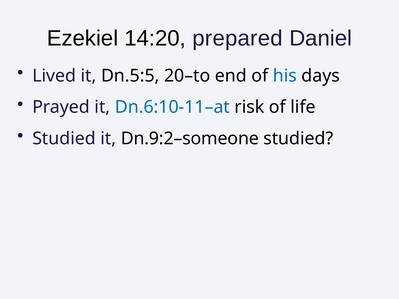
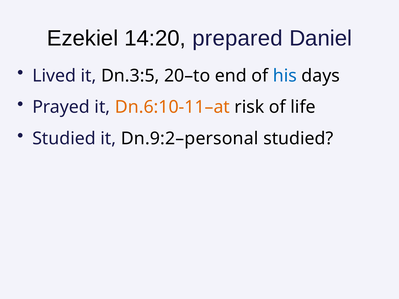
Dn.5:5: Dn.5:5 -> Dn.3:5
Dn.6:10-11–at colour: blue -> orange
Dn.9:2–someone: Dn.9:2–someone -> Dn.9:2–personal
